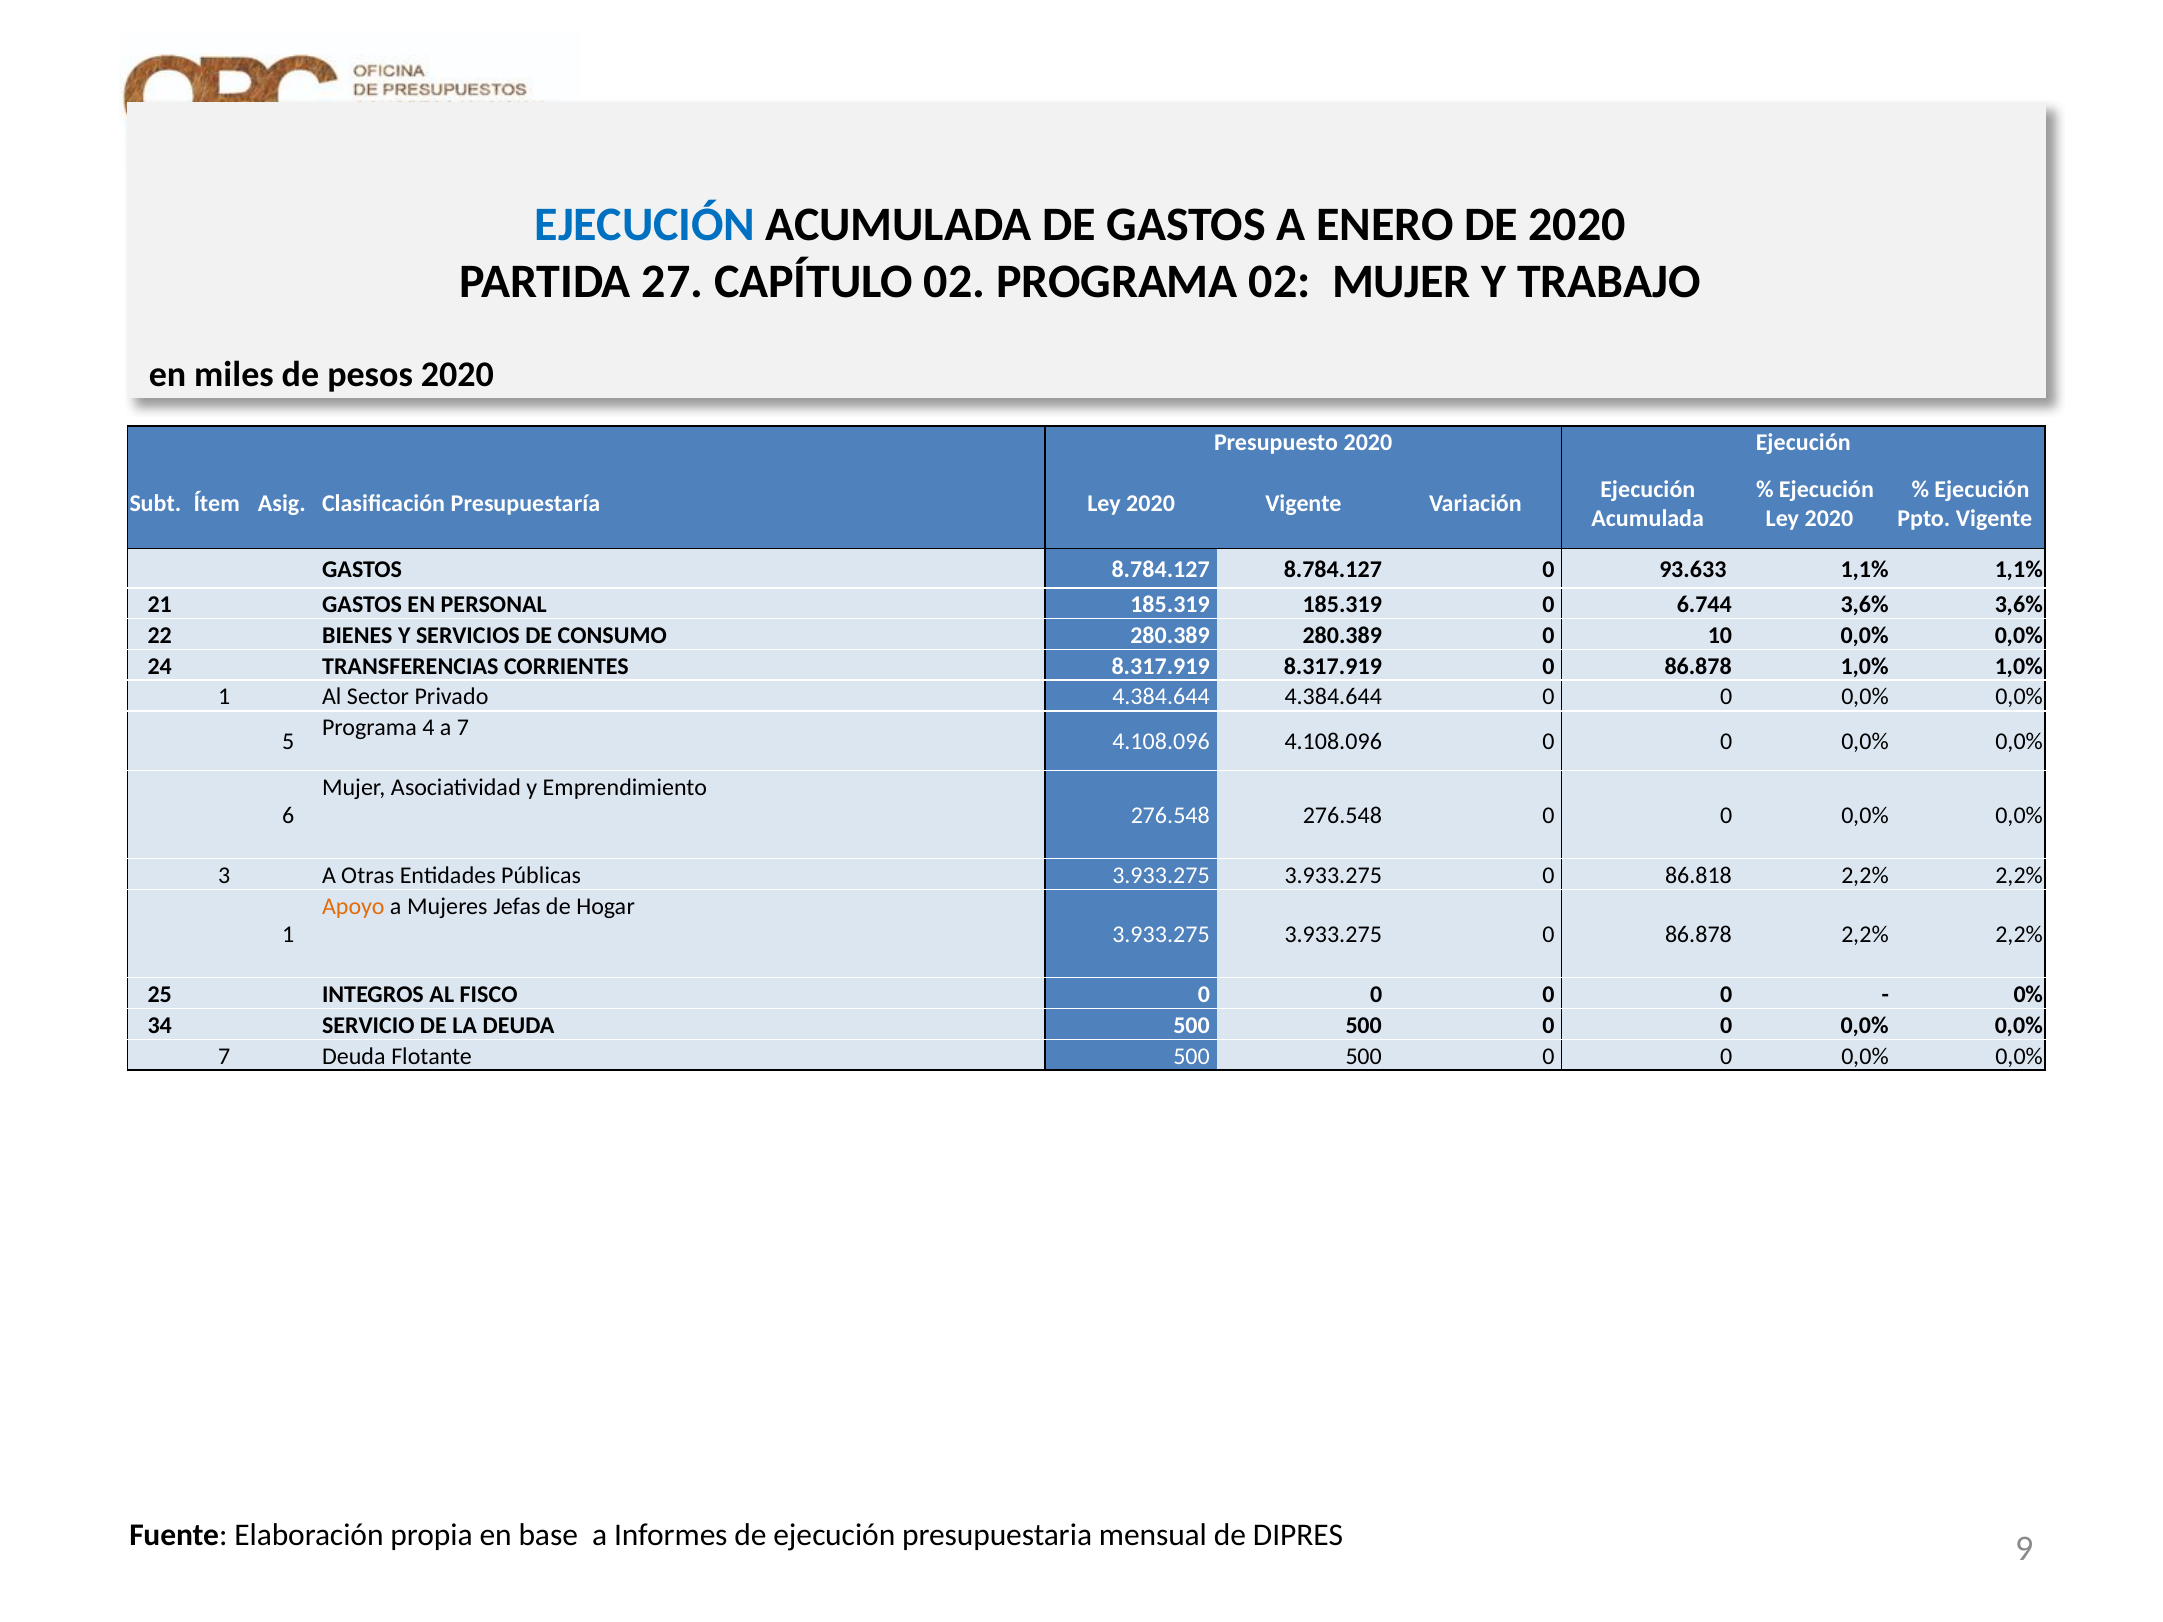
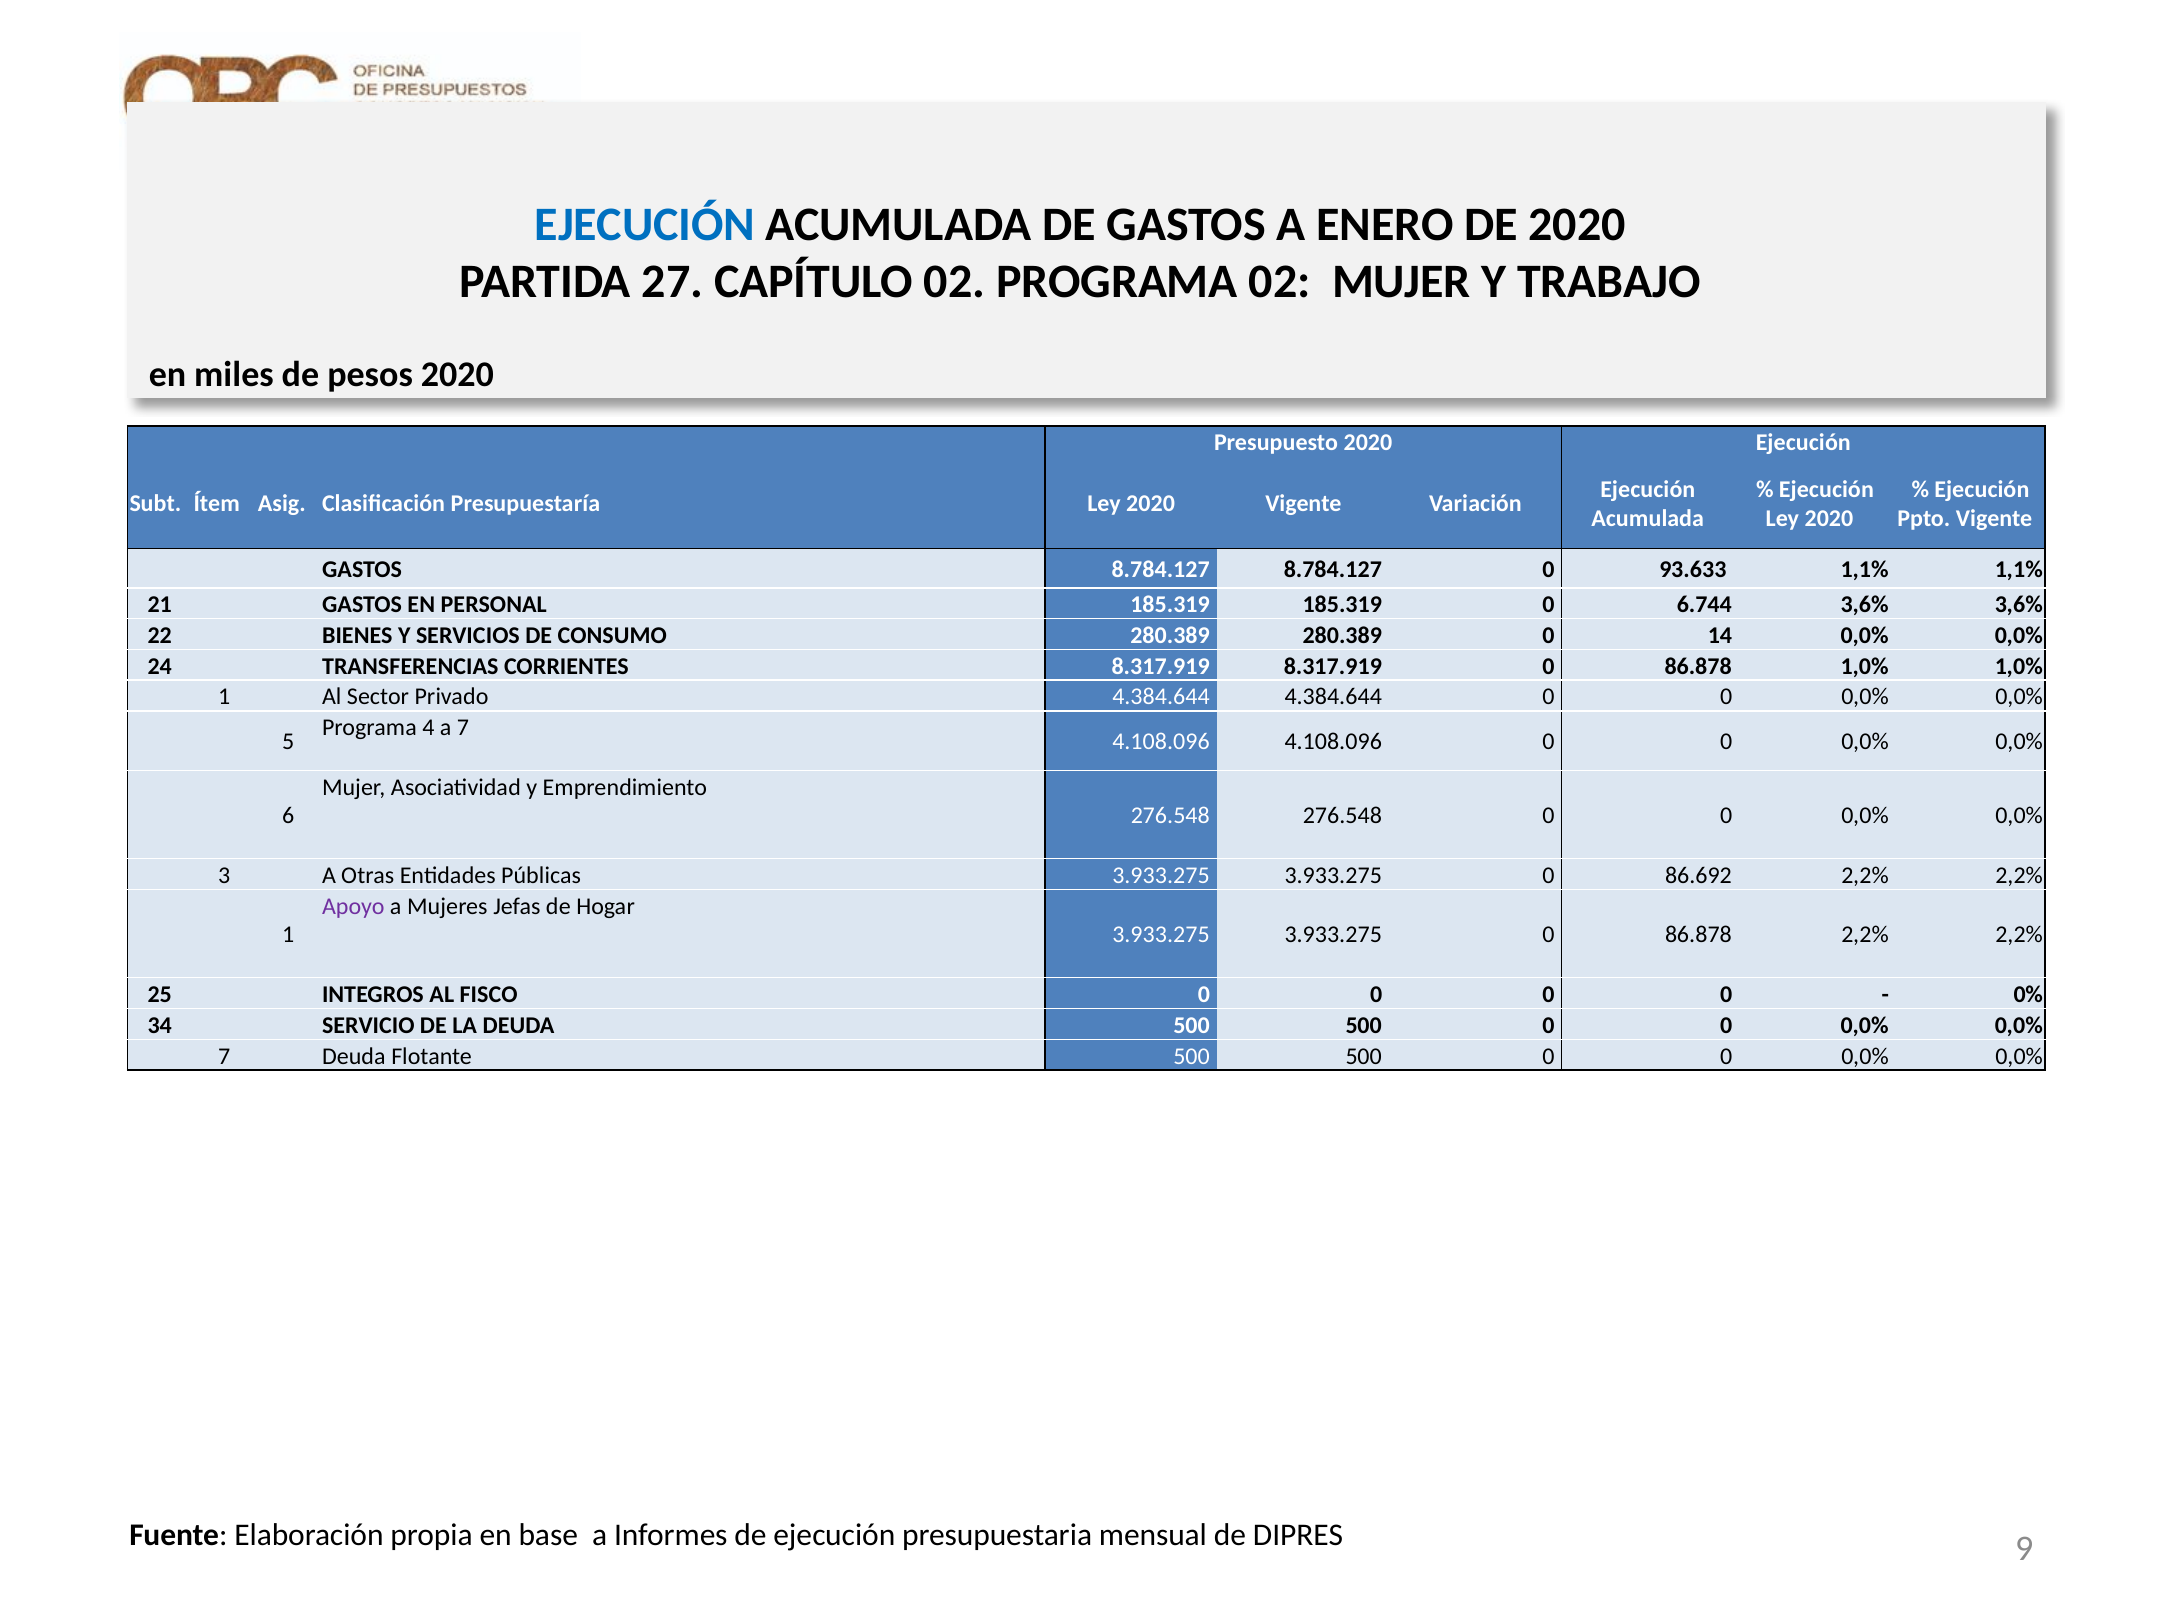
10: 10 -> 14
86.818: 86.818 -> 86.692
Apoyo colour: orange -> purple
